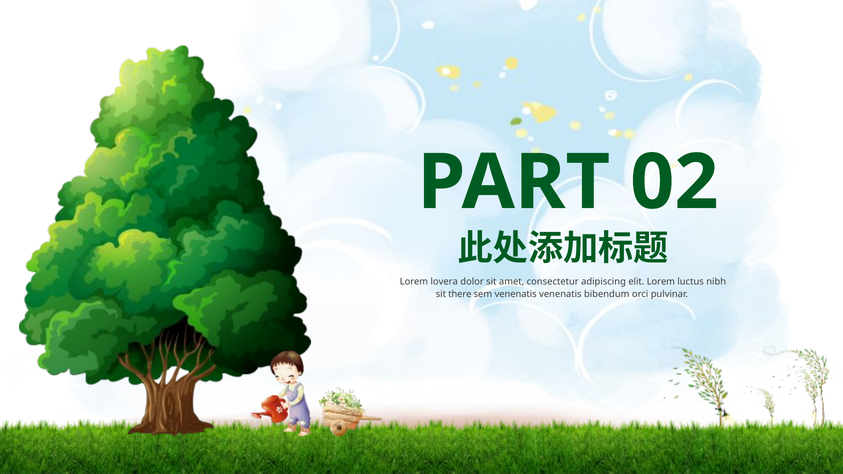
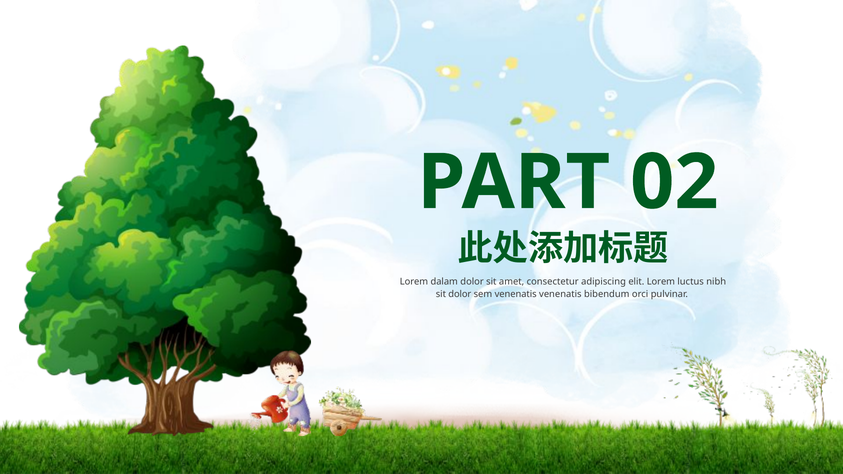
lovera: lovera -> dalam
sit there: there -> dolor
